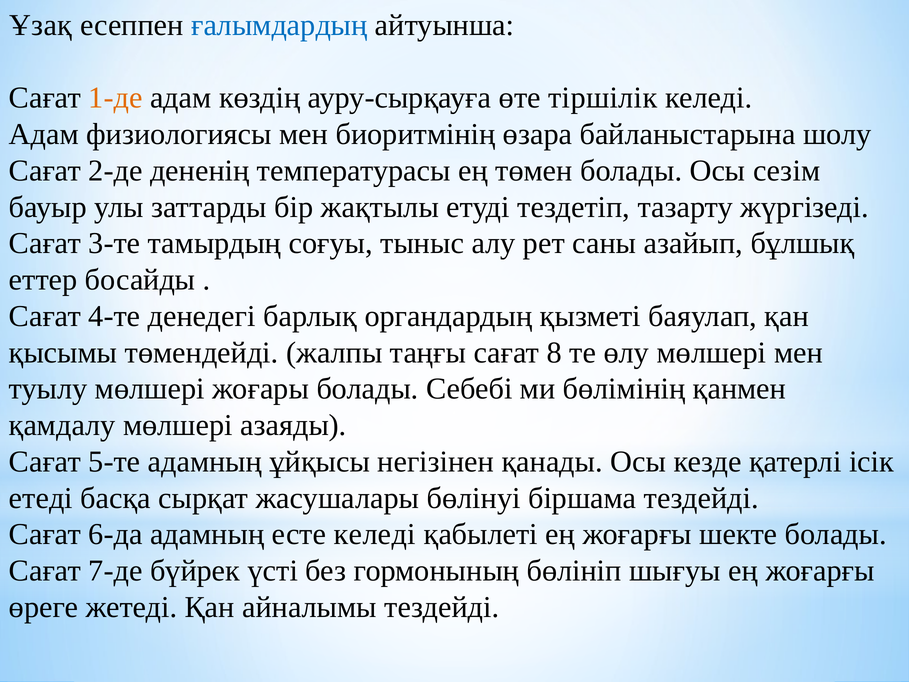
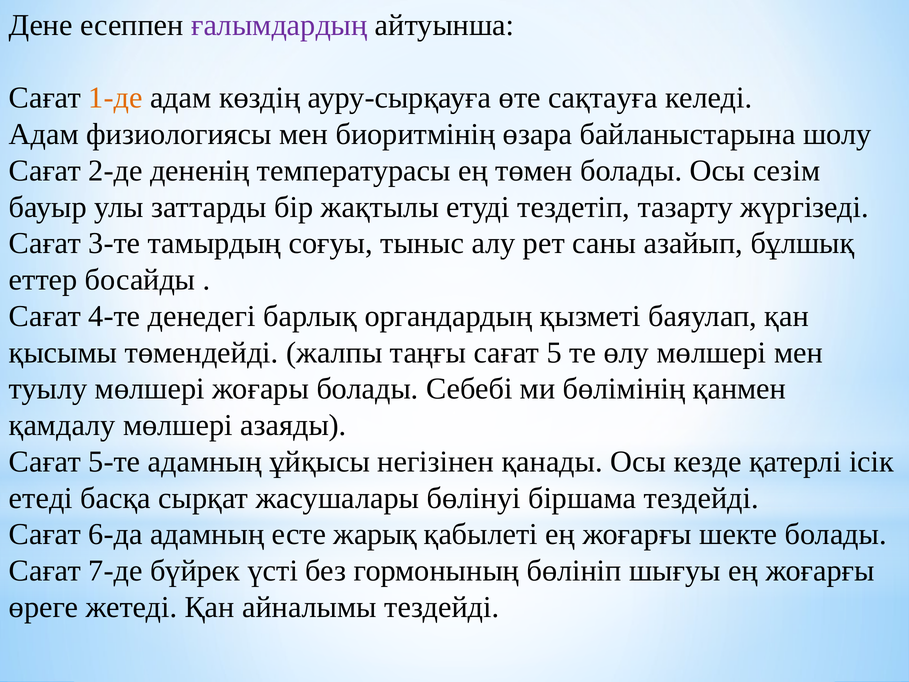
Ұзақ: Ұзақ -> Дене
ғалымдардың colour: blue -> purple
тіршілік: тіршілік -> сақтауға
8: 8 -> 5
есте келеді: келеді -> жарық
